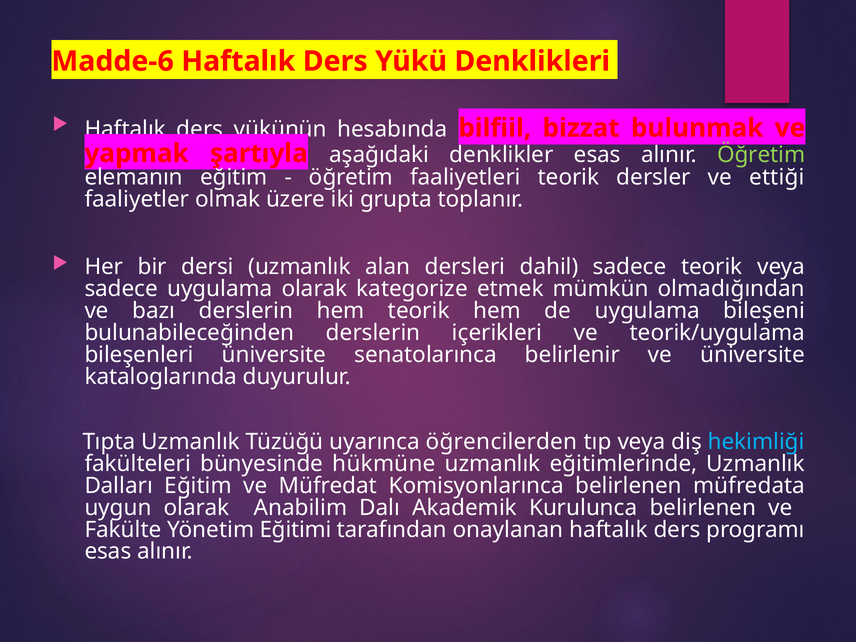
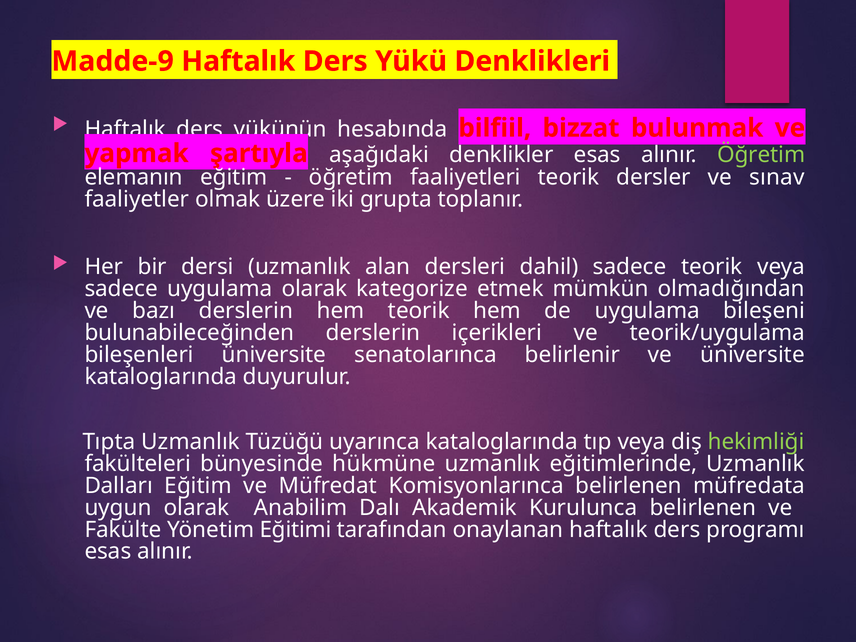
Madde-6: Madde-6 -> Madde-9
ettiği: ettiği -> sınav
uyarınca öğrencilerden: öğrencilerden -> kataloglarında
hekimliği colour: light blue -> light green
